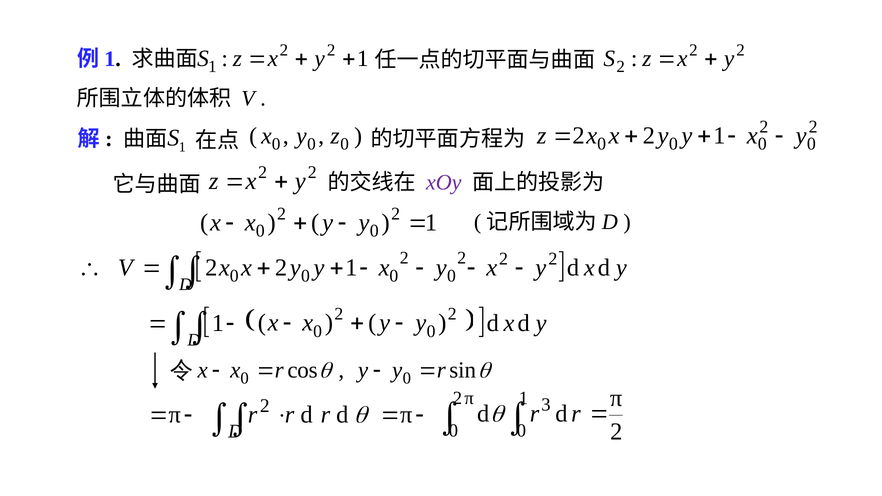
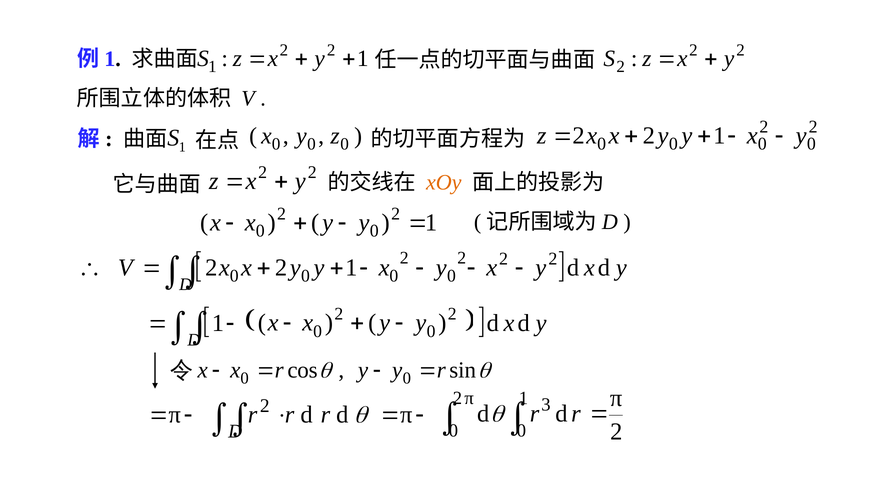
xOy colour: purple -> orange
